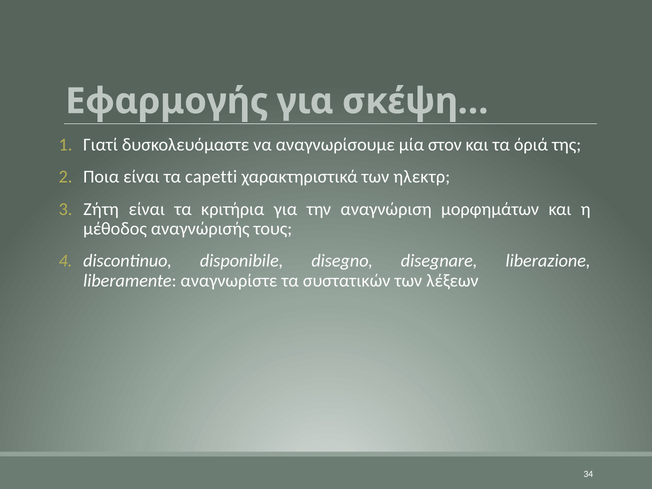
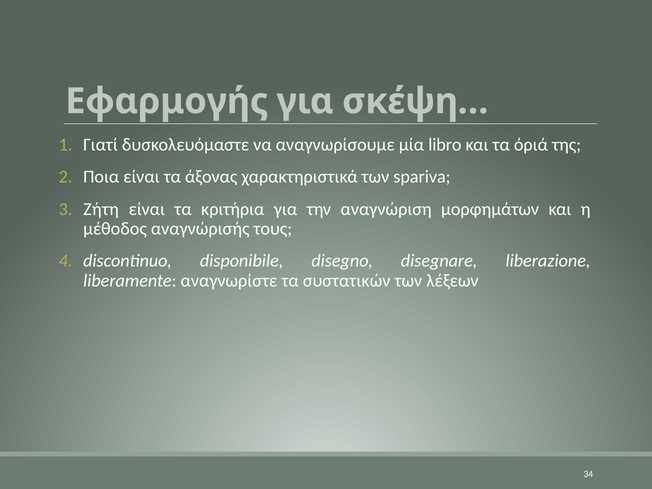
στον: στον -> libro
capetti: capetti -> άξονας
ηλεκτρ: ηλεκτρ -> spariva
